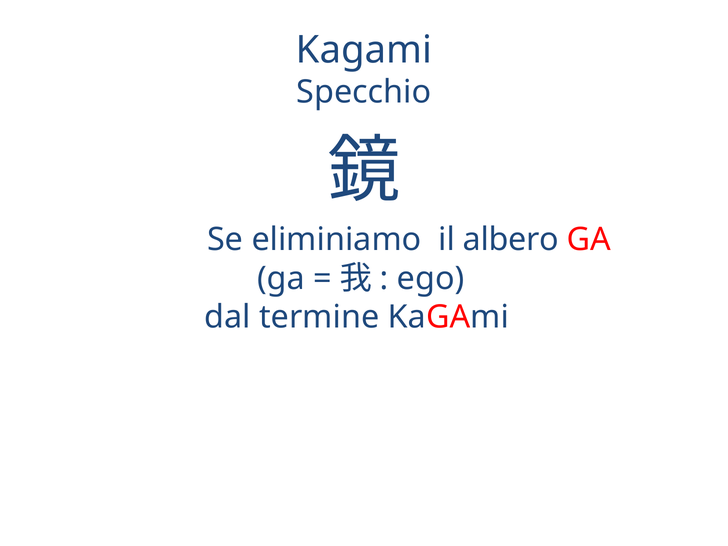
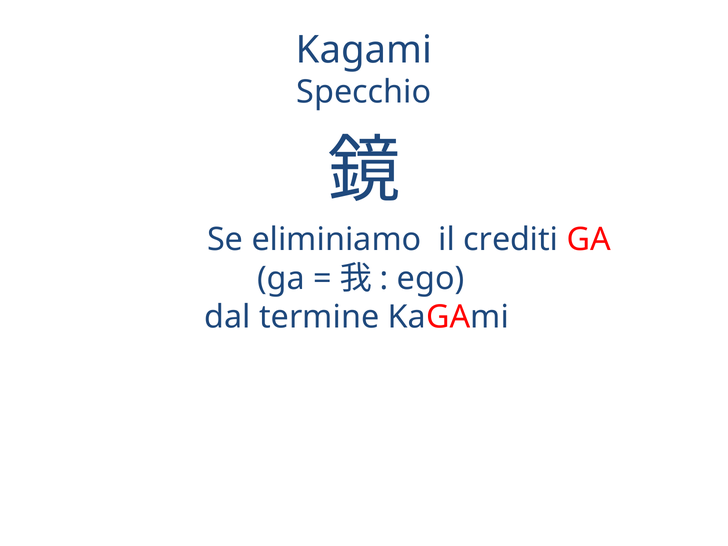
albero: albero -> crediti
